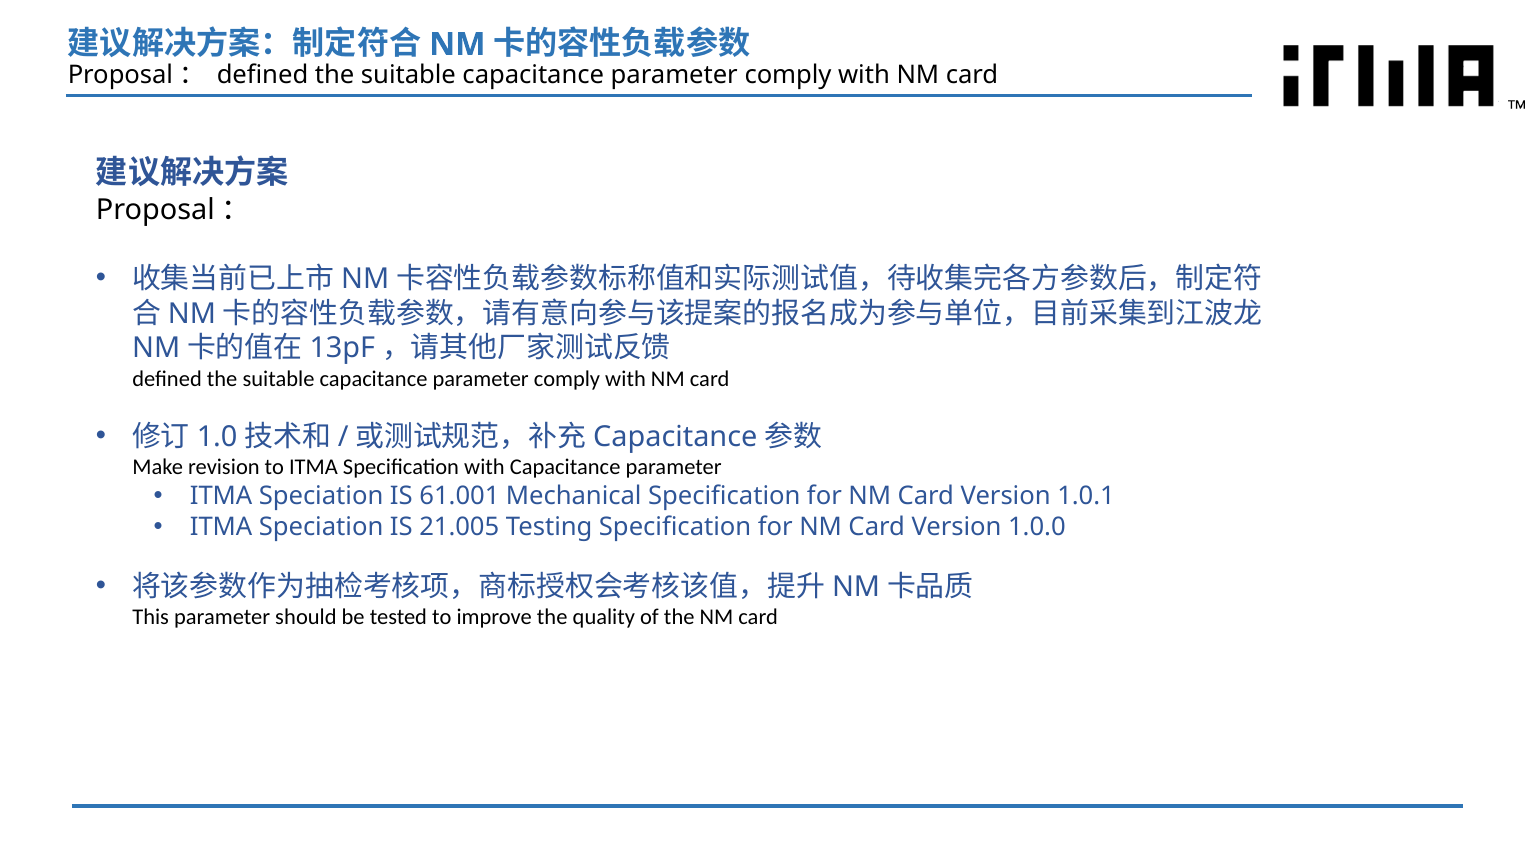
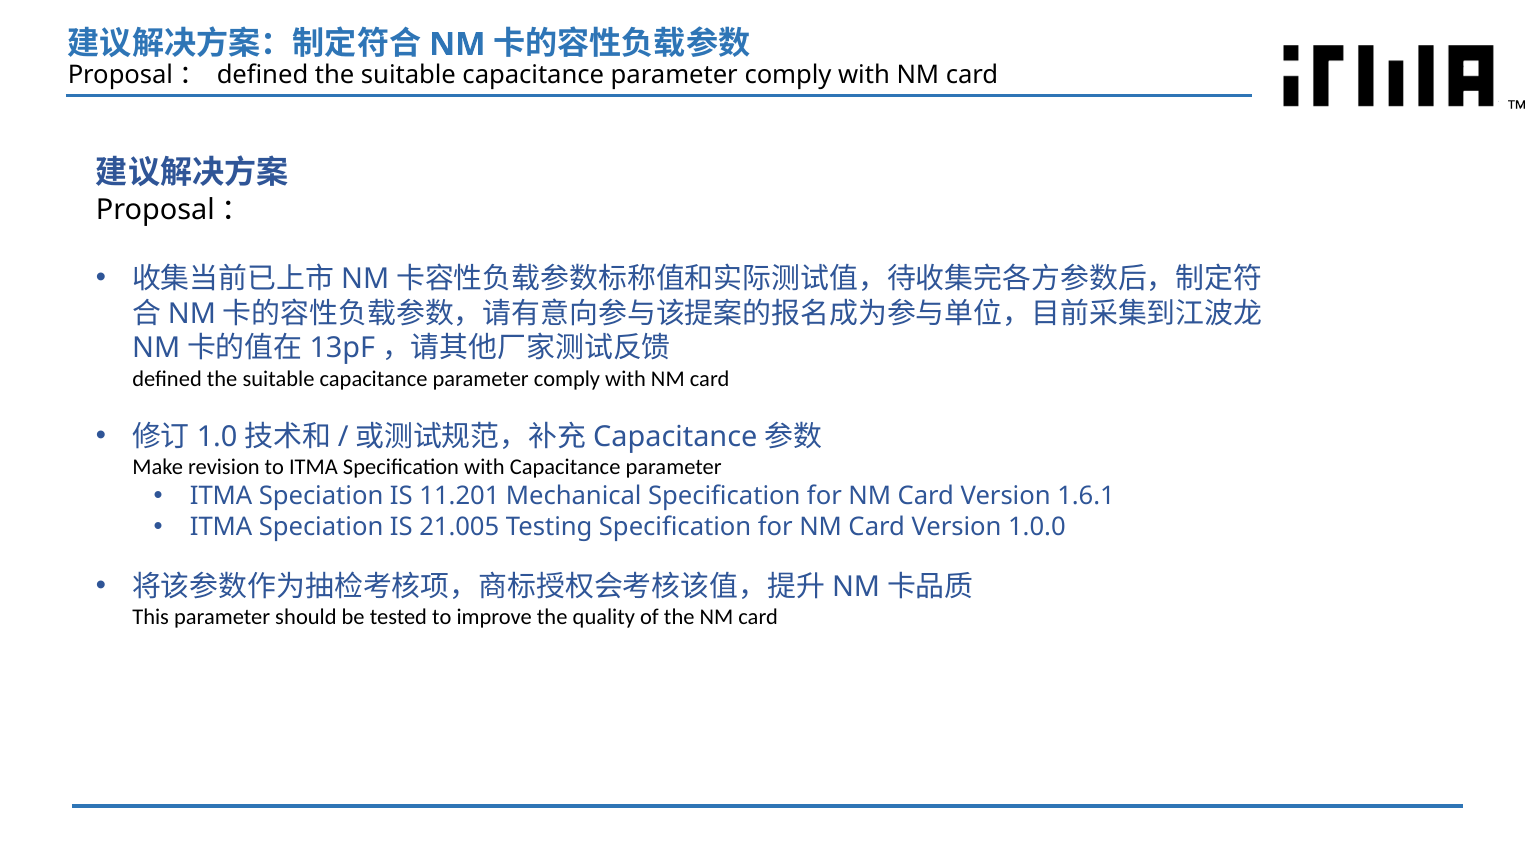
61.001: 61.001 -> 11.201
1.0.1: 1.0.1 -> 1.6.1
